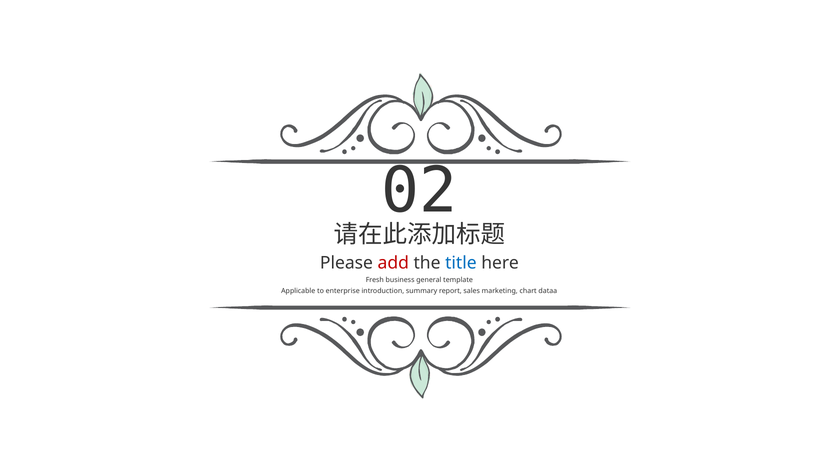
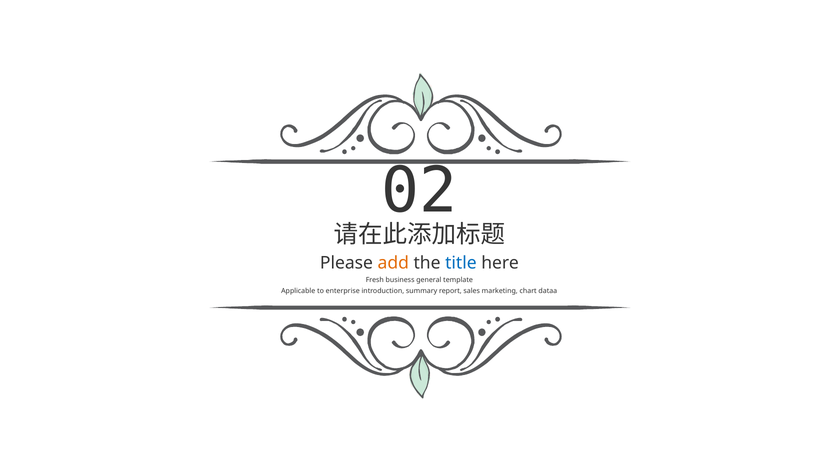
add colour: red -> orange
